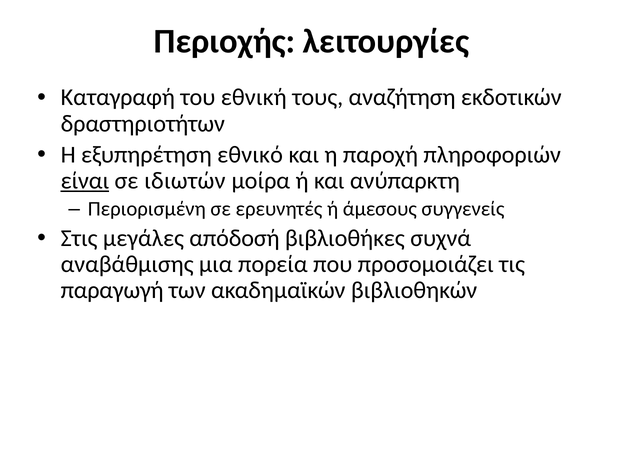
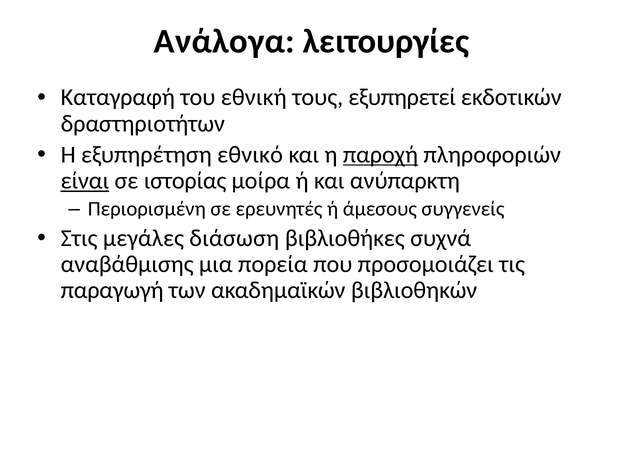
Περιοχής: Περιοχής -> Ανάλογα
αναζήτηση: αναζήτηση -> εξυπηρετεί
παροχή underline: none -> present
ιδιωτών: ιδιωτών -> ιστορίας
απόδοσή: απόδοσή -> διάσωση
